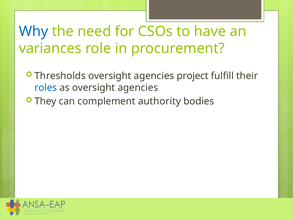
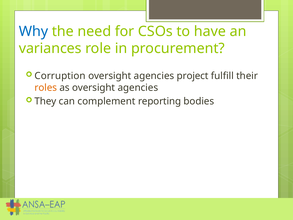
Thresholds: Thresholds -> Corruption
roles colour: blue -> orange
authority: authority -> reporting
